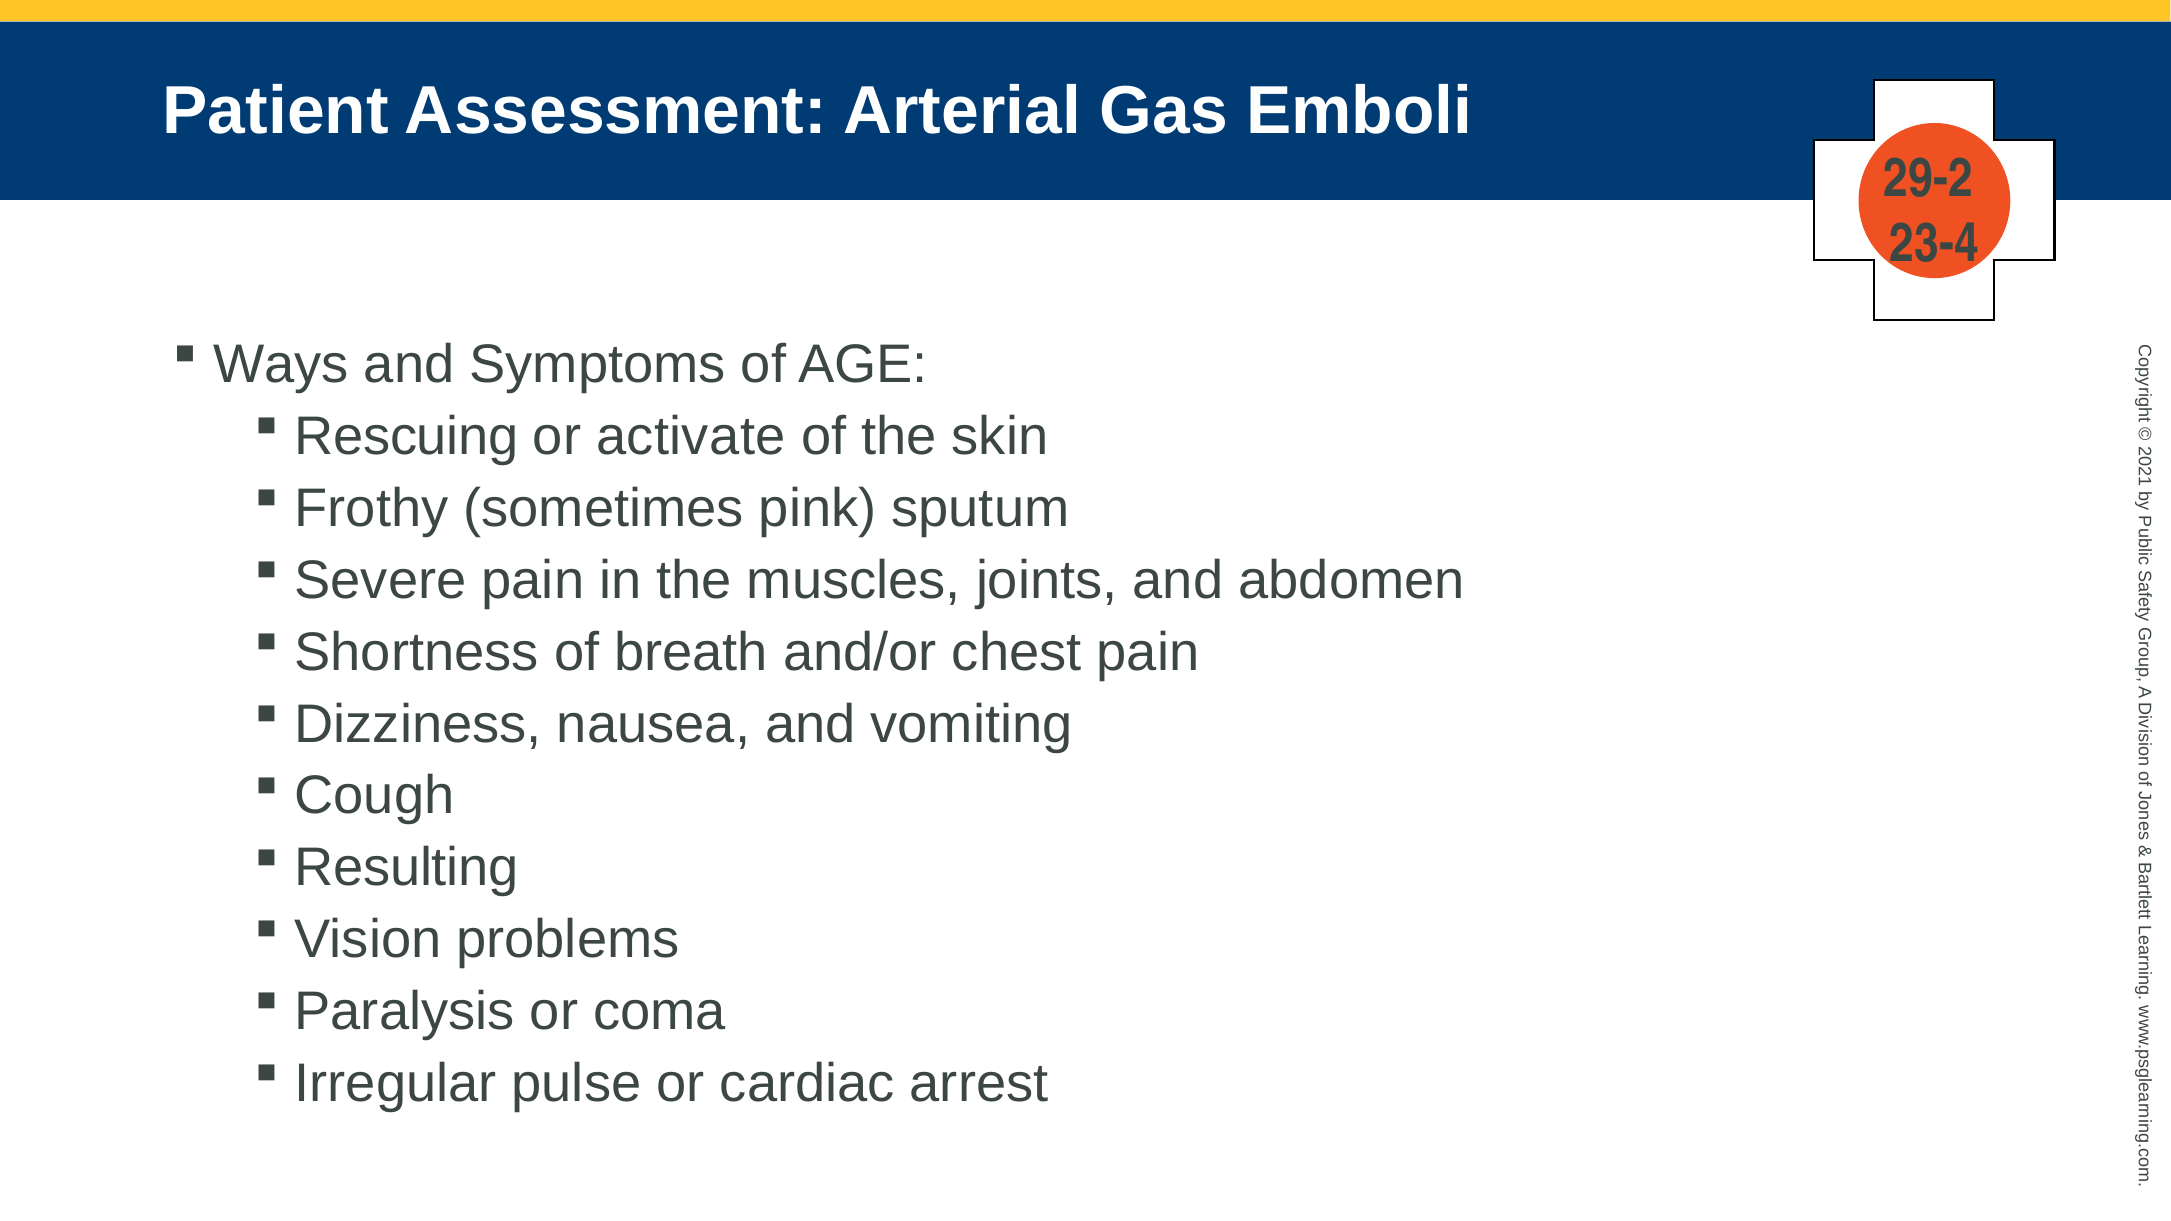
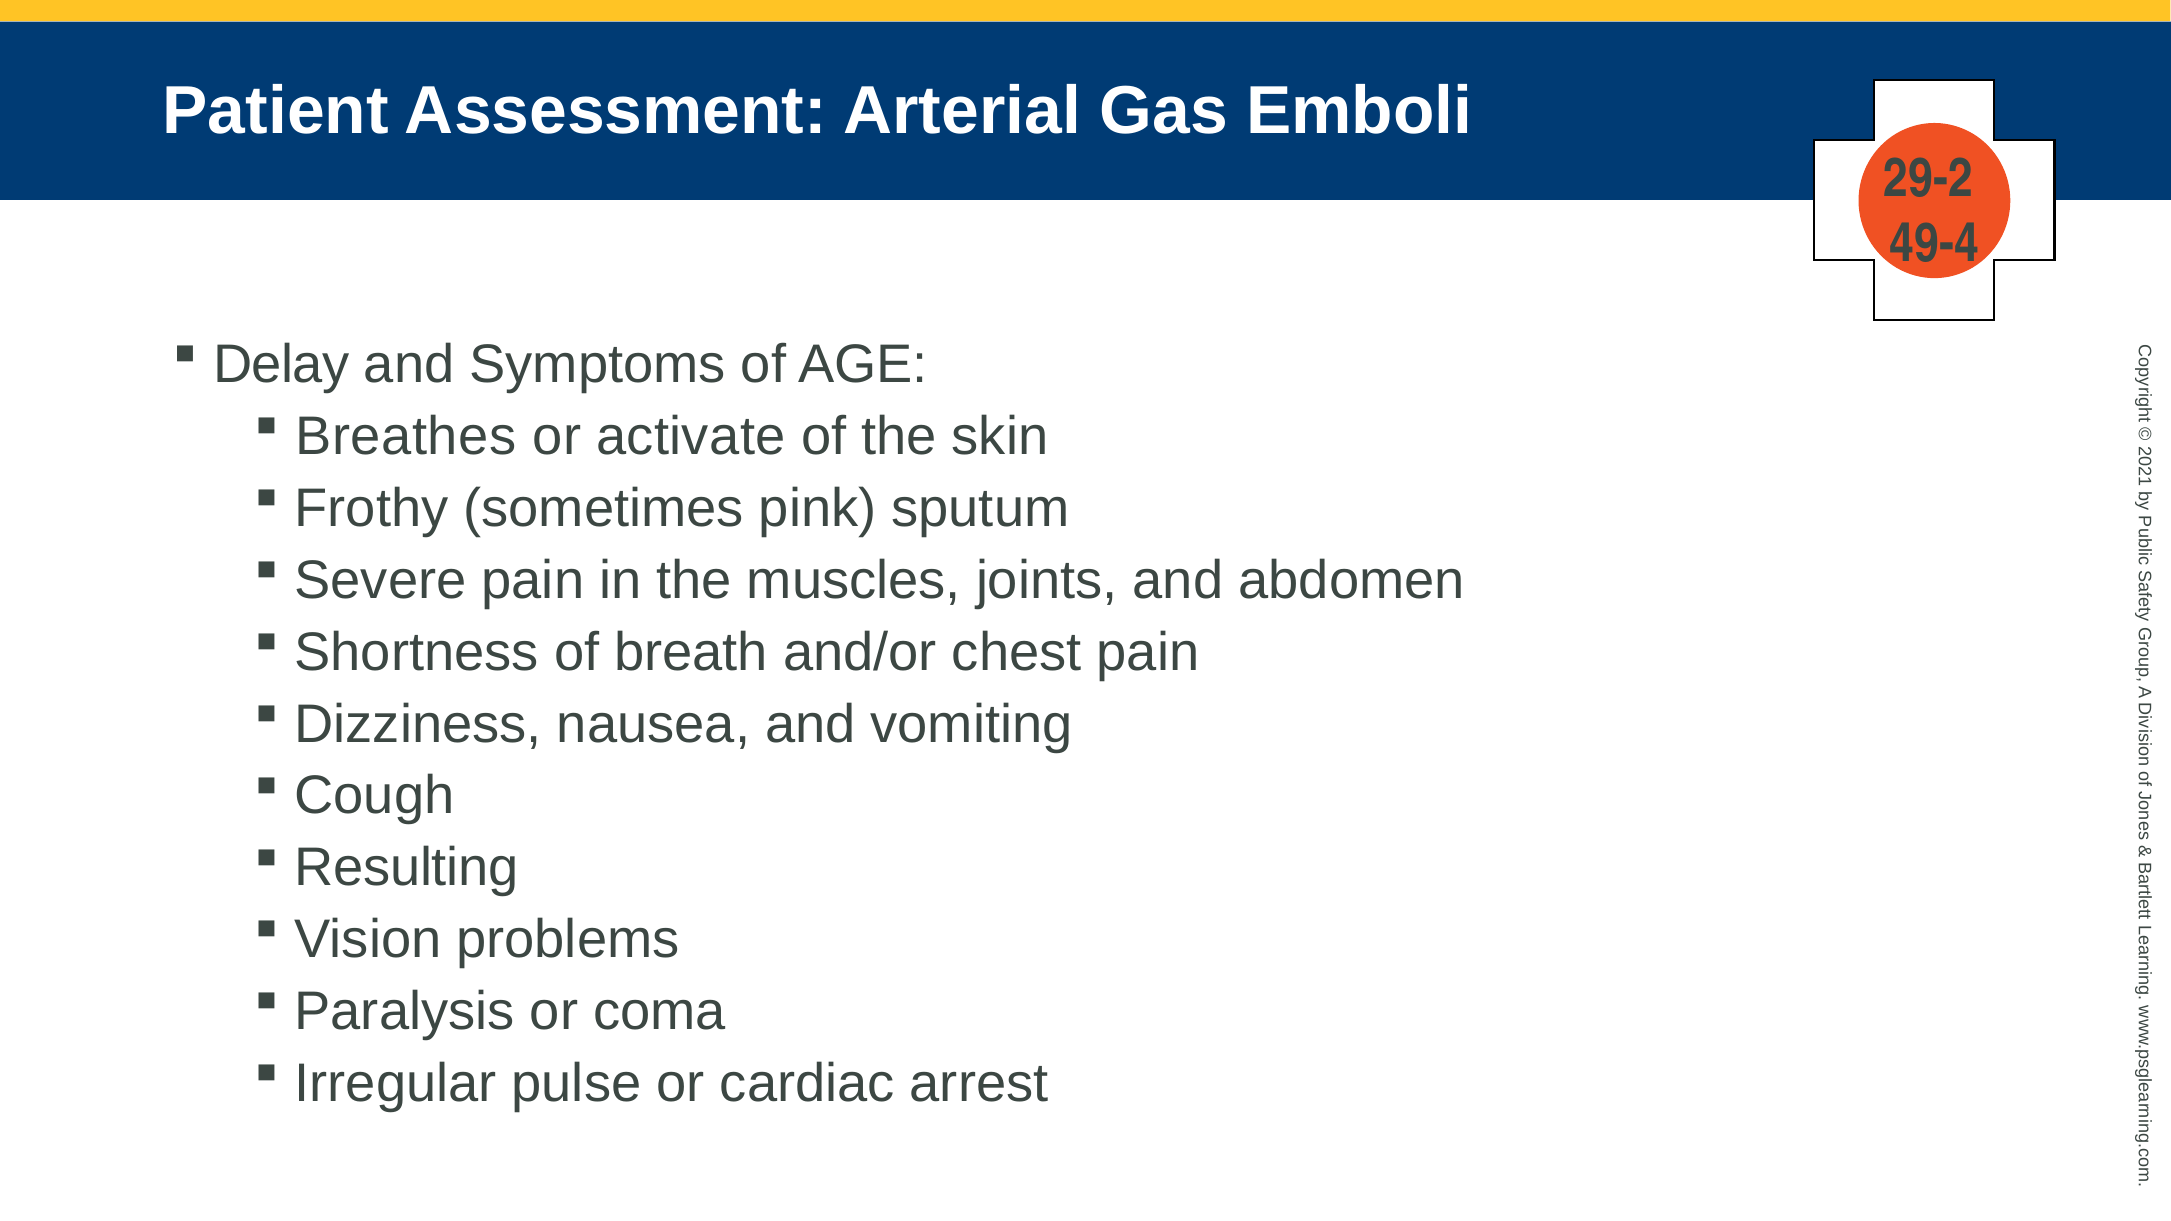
23-4: 23-4 -> 49-4
Ways: Ways -> Delay
Rescuing: Rescuing -> Breathes
